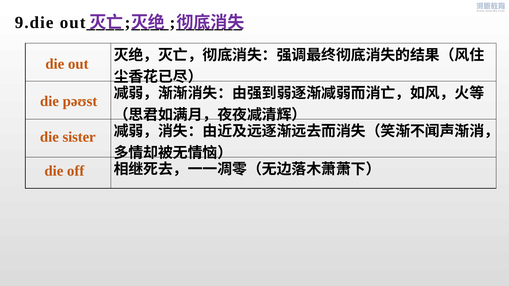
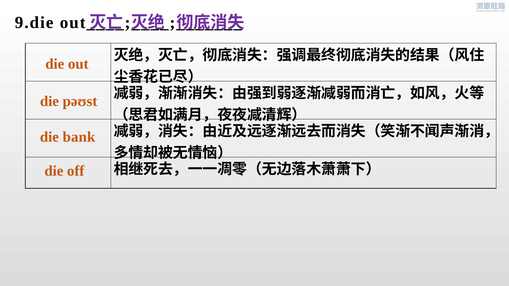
sister: sister -> bank
